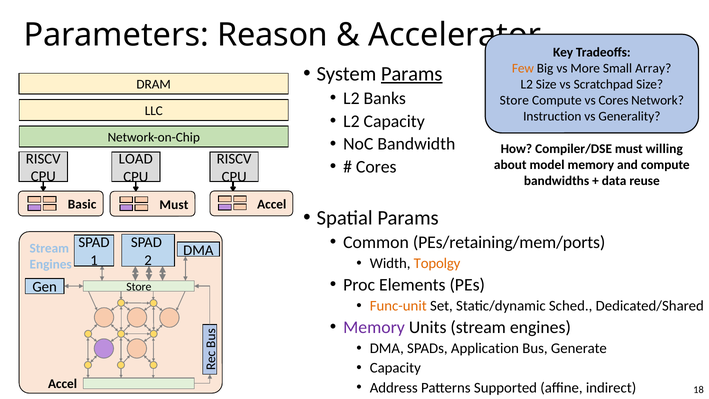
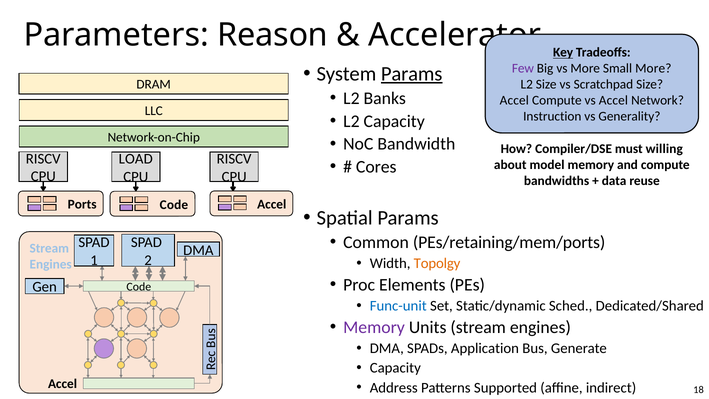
Key underline: none -> present
Few colour: orange -> purple
Small Array: Array -> More
Store at (514, 100): Store -> Accel
vs Cores: Cores -> Accel
Basic: Basic -> Ports
Must at (174, 205): Must -> Code
Store at (139, 287): Store -> Code
Func-unit colour: orange -> blue
